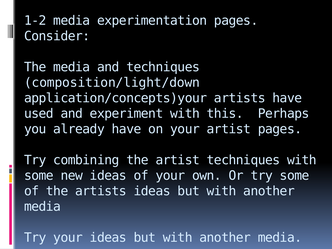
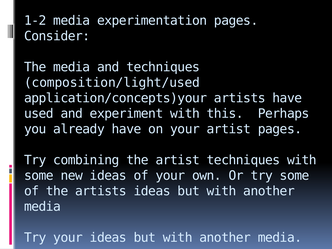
composition/light/down: composition/light/down -> composition/light/used
